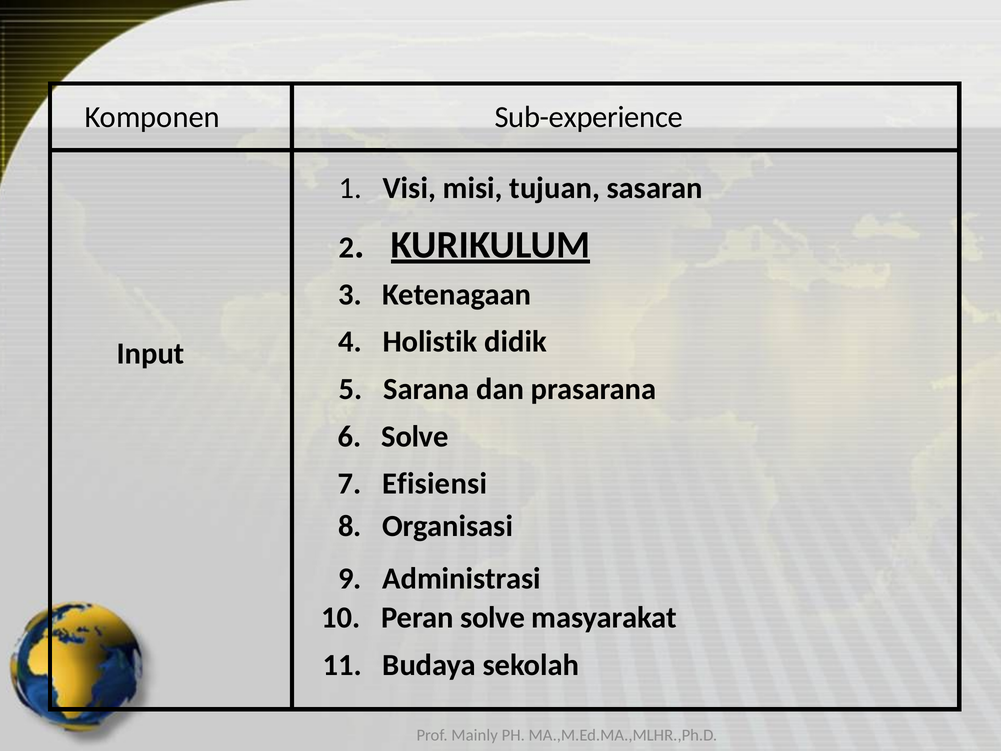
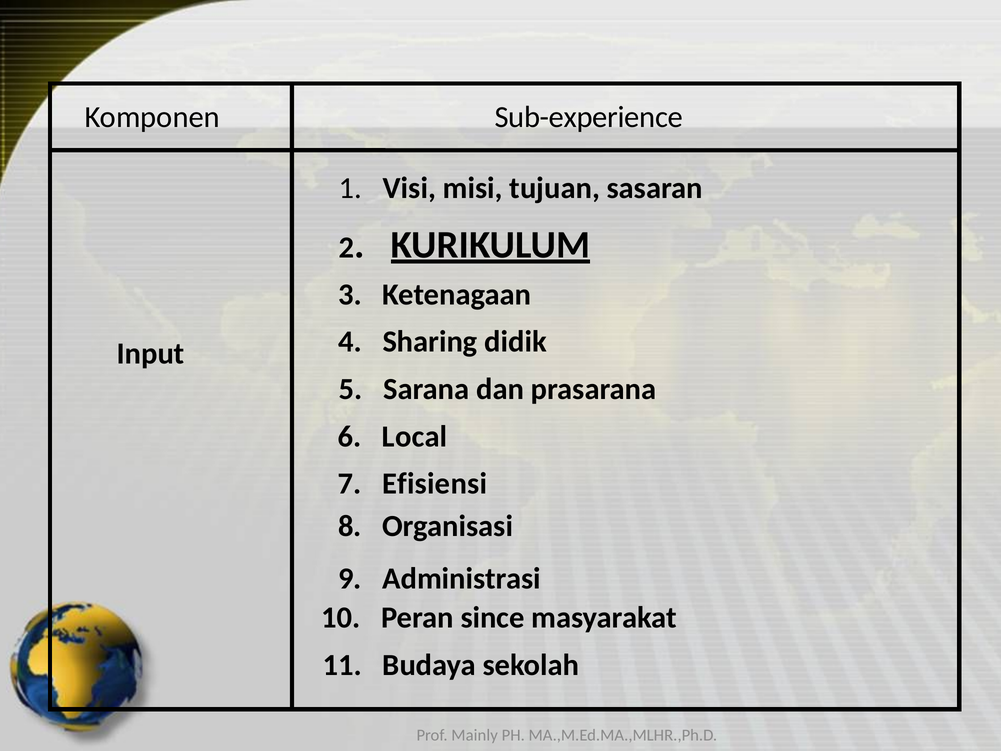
Holistik: Holistik -> Sharing
6 Solve: Solve -> Local
Peran solve: solve -> since
